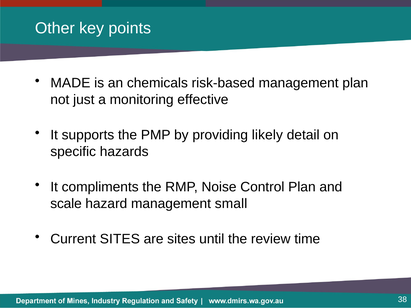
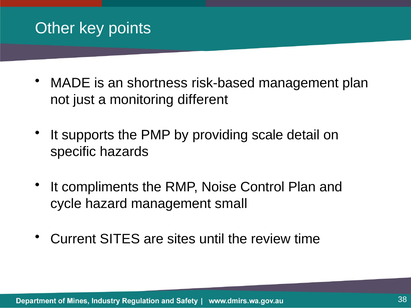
chemicals: chemicals -> shortness
effective: effective -> different
likely: likely -> scale
scale: scale -> cycle
